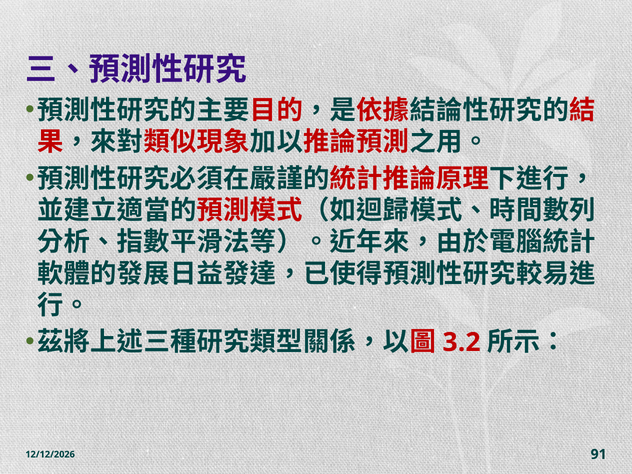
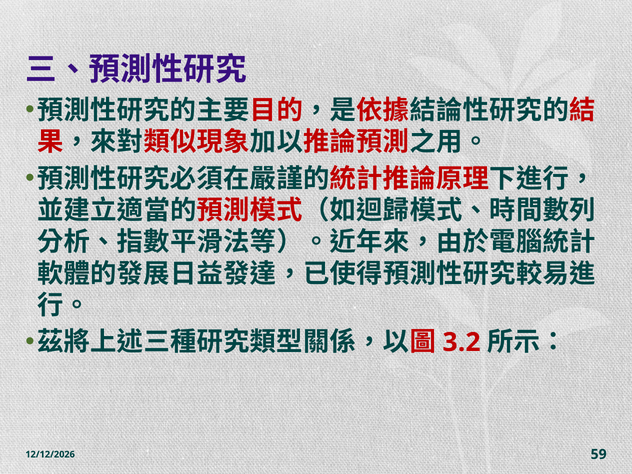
91: 91 -> 59
